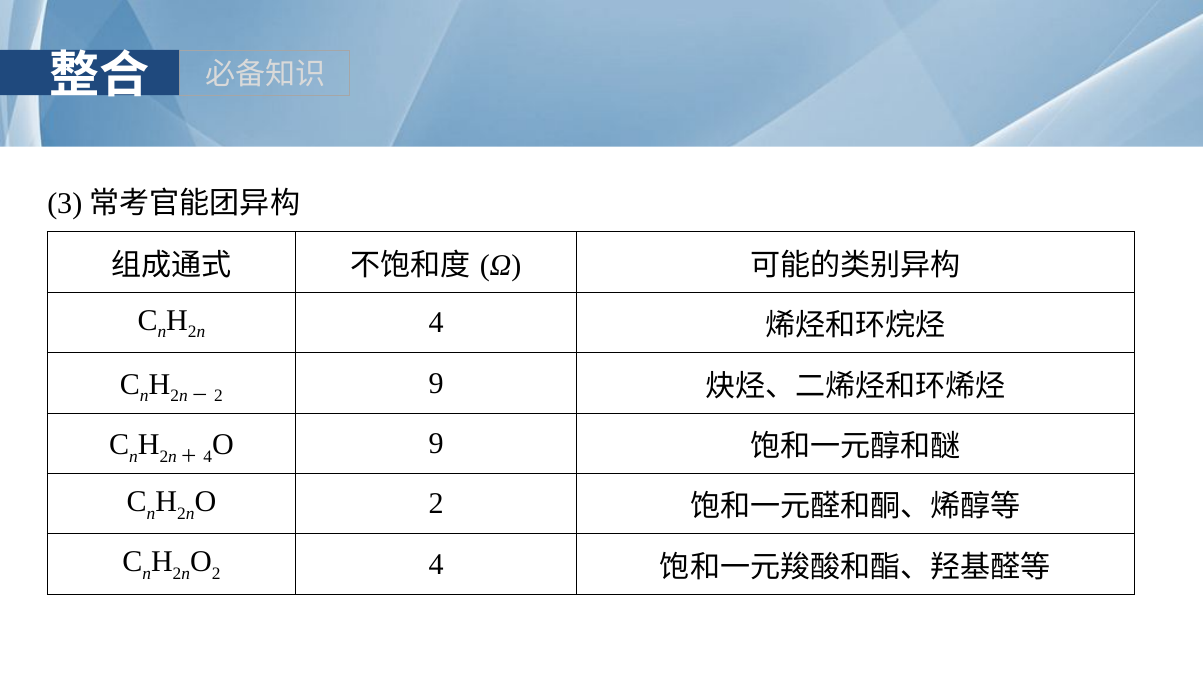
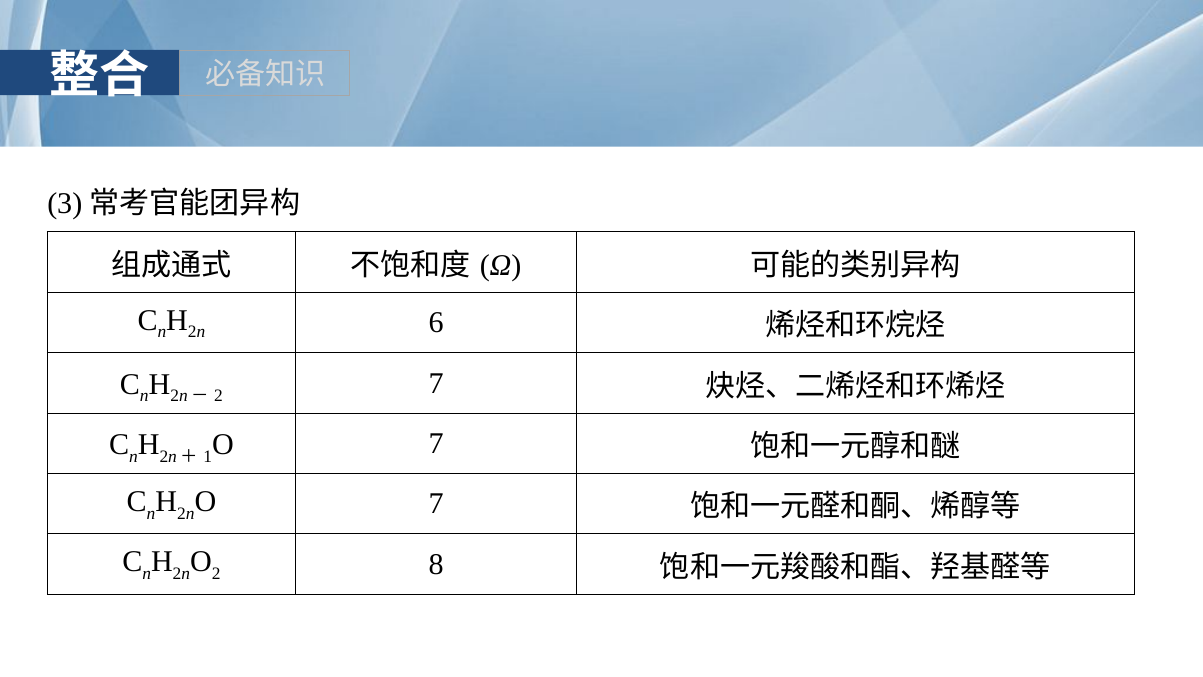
4 at (436, 323): 4 -> 6
2 9: 9 -> 7
4 at (208, 456): 4 -> 1
9 at (436, 443): 9 -> 7
2 at (436, 504): 2 -> 7
2 4: 4 -> 8
